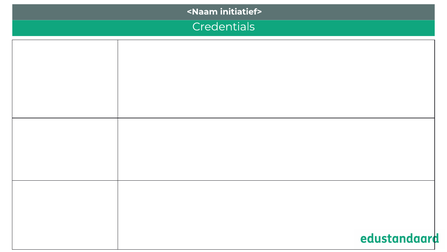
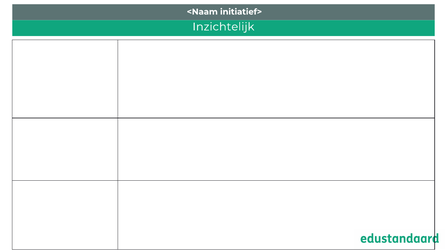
Credentials: Credentials -> Inzichtelijk
